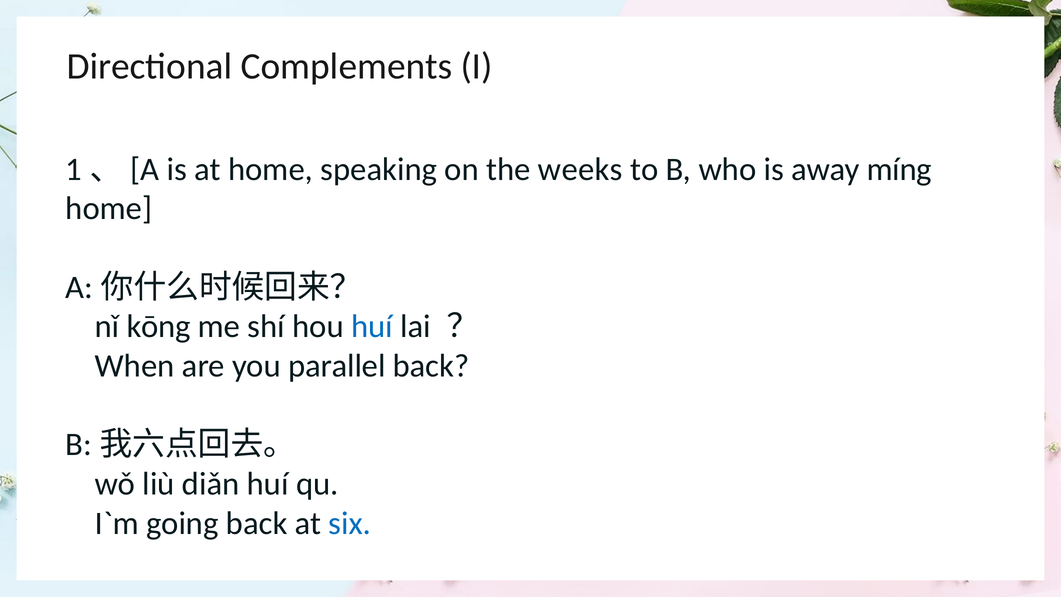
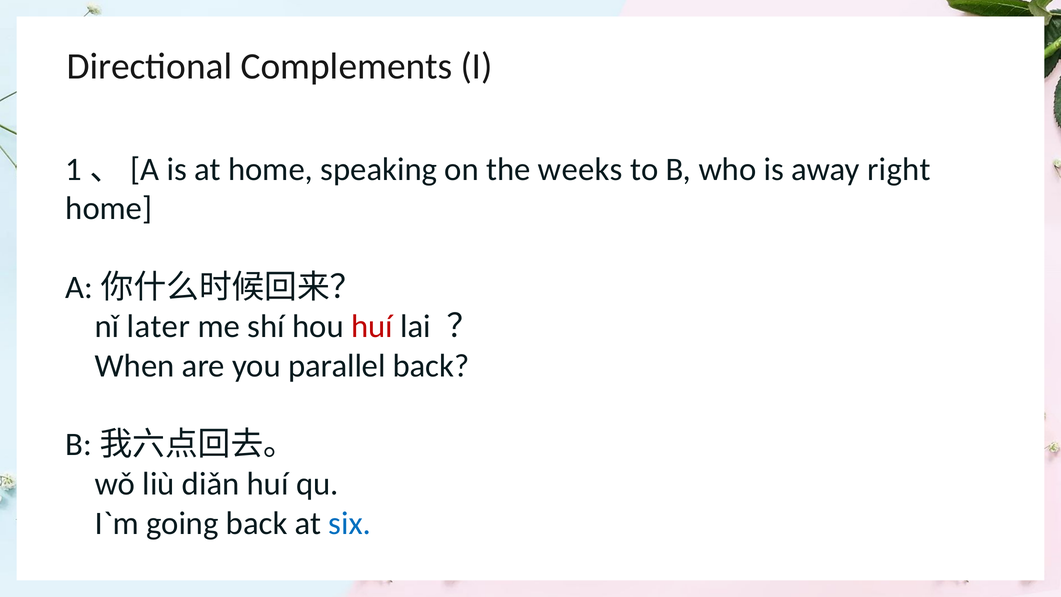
míng: míng -> right
kōng: kōng -> later
huí at (372, 326) colour: blue -> red
